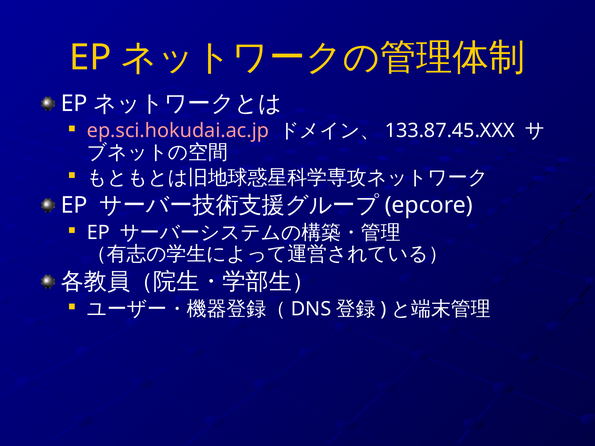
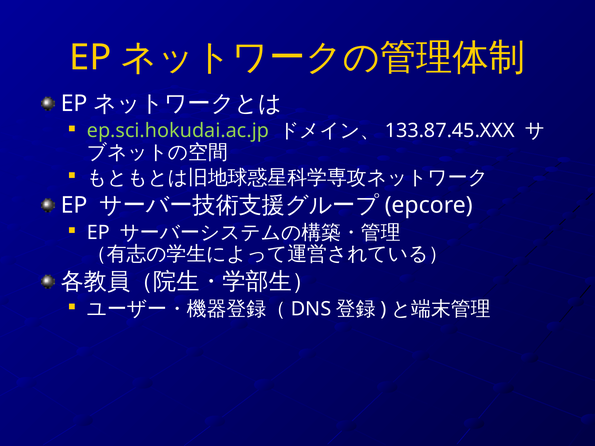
ep.sci.hokudai.ac.jp colour: pink -> light green
